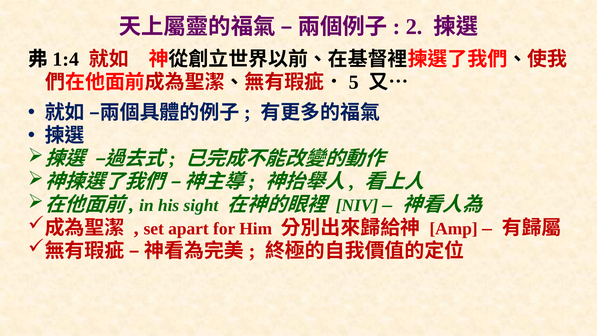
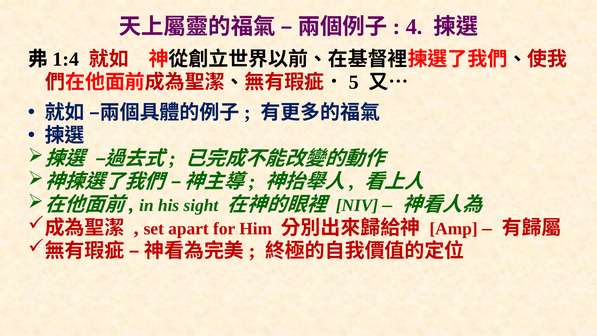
2: 2 -> 4
